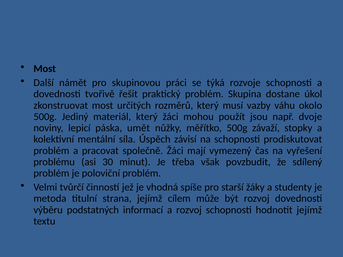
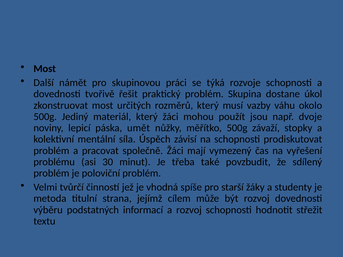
však: však -> také
hodnotit jejímž: jejímž -> střežit
